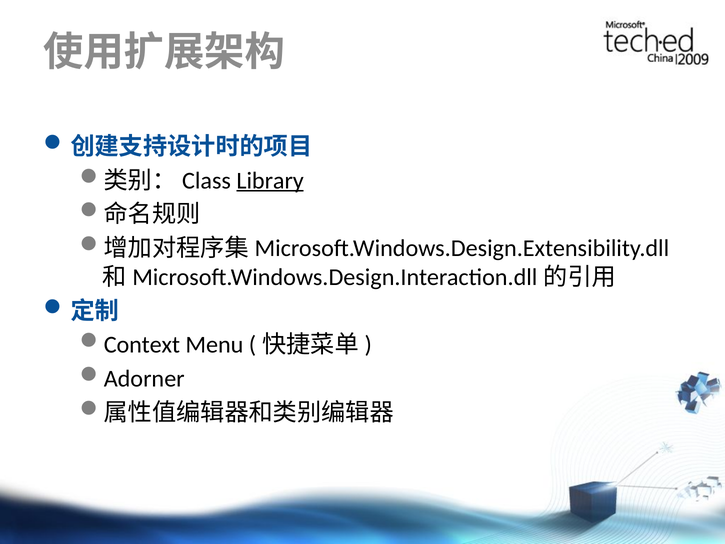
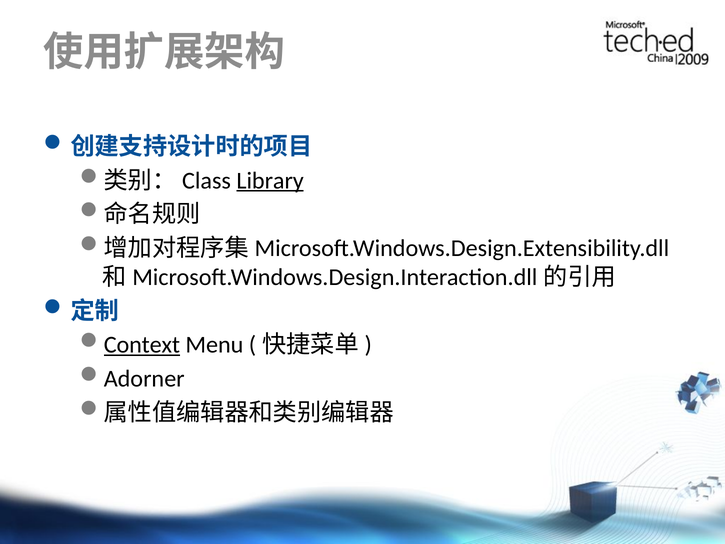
Context underline: none -> present
